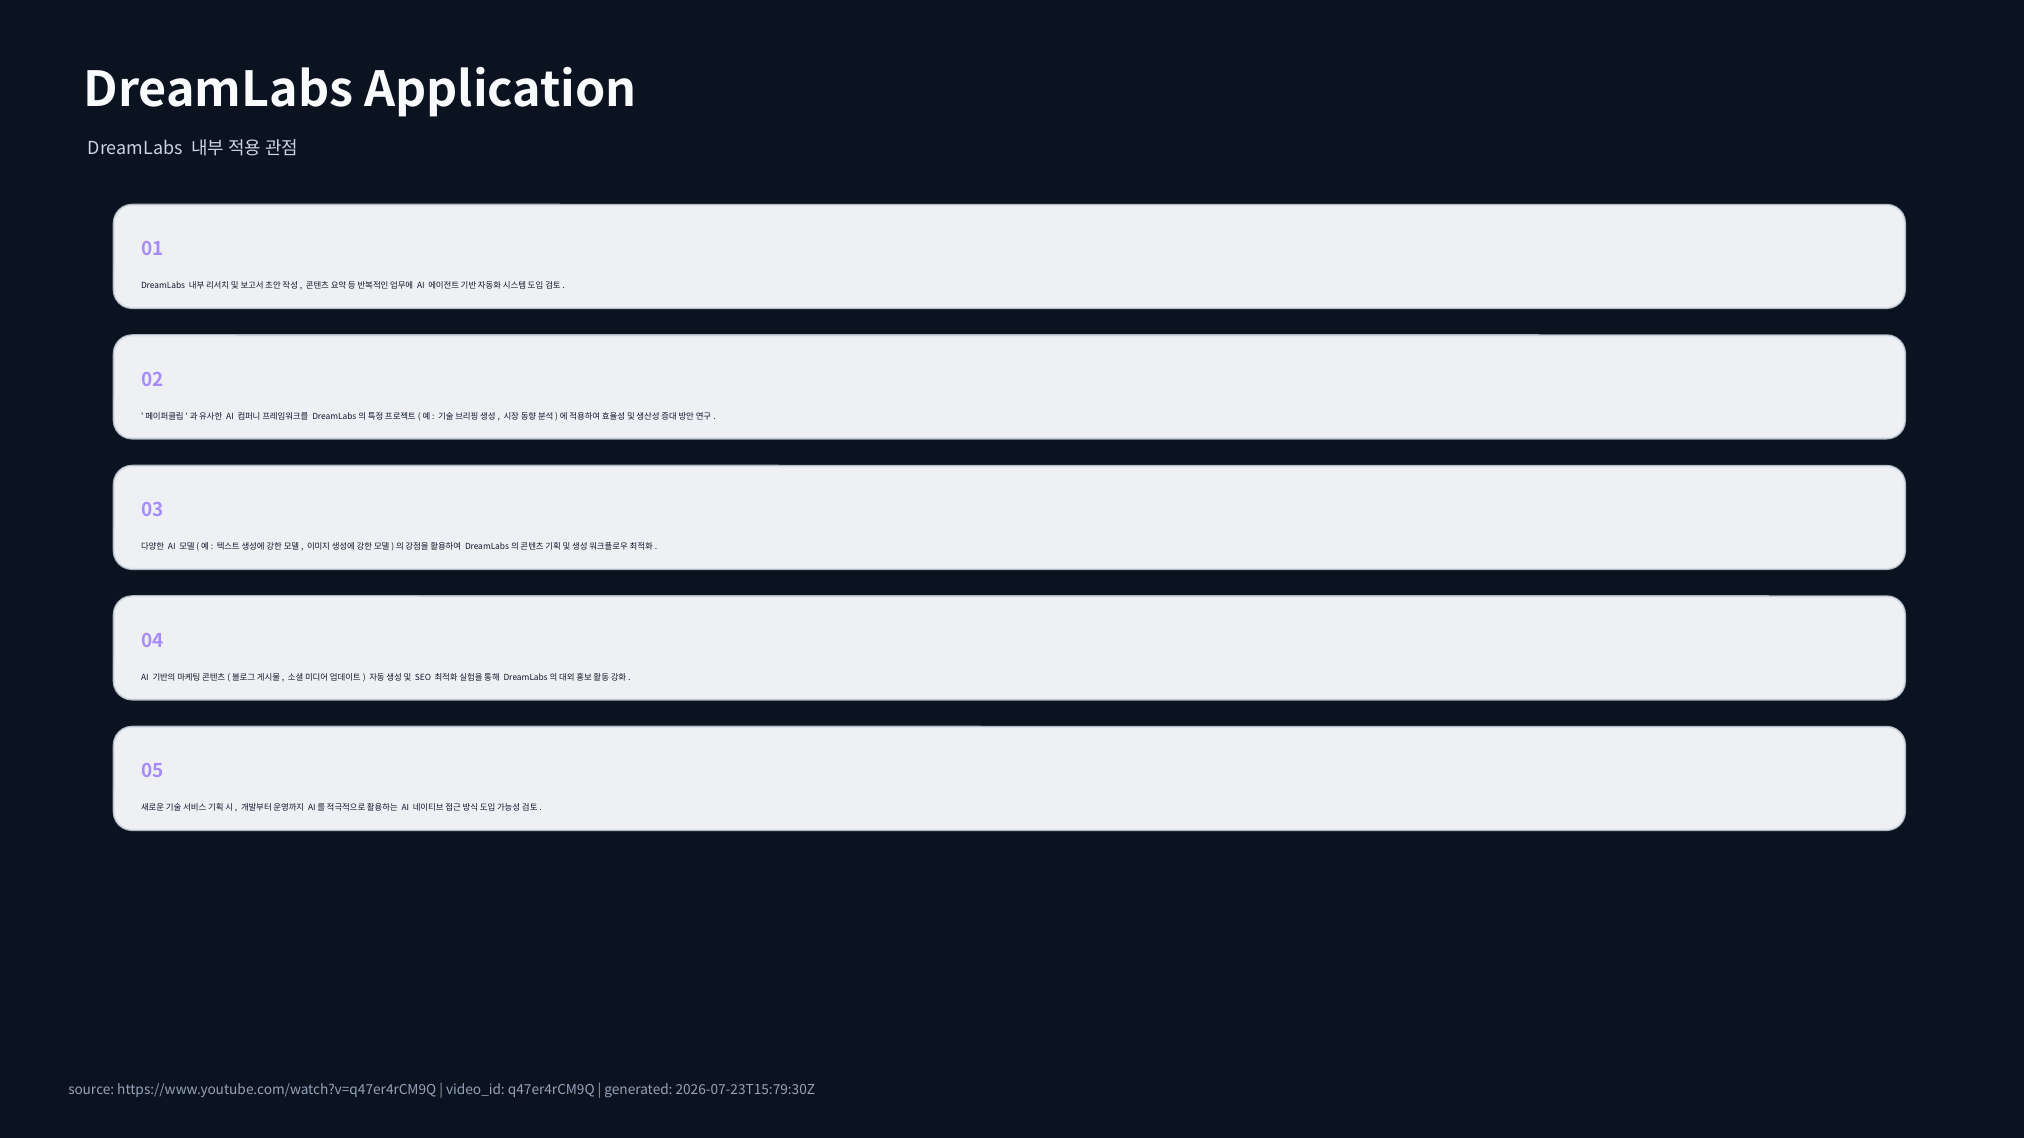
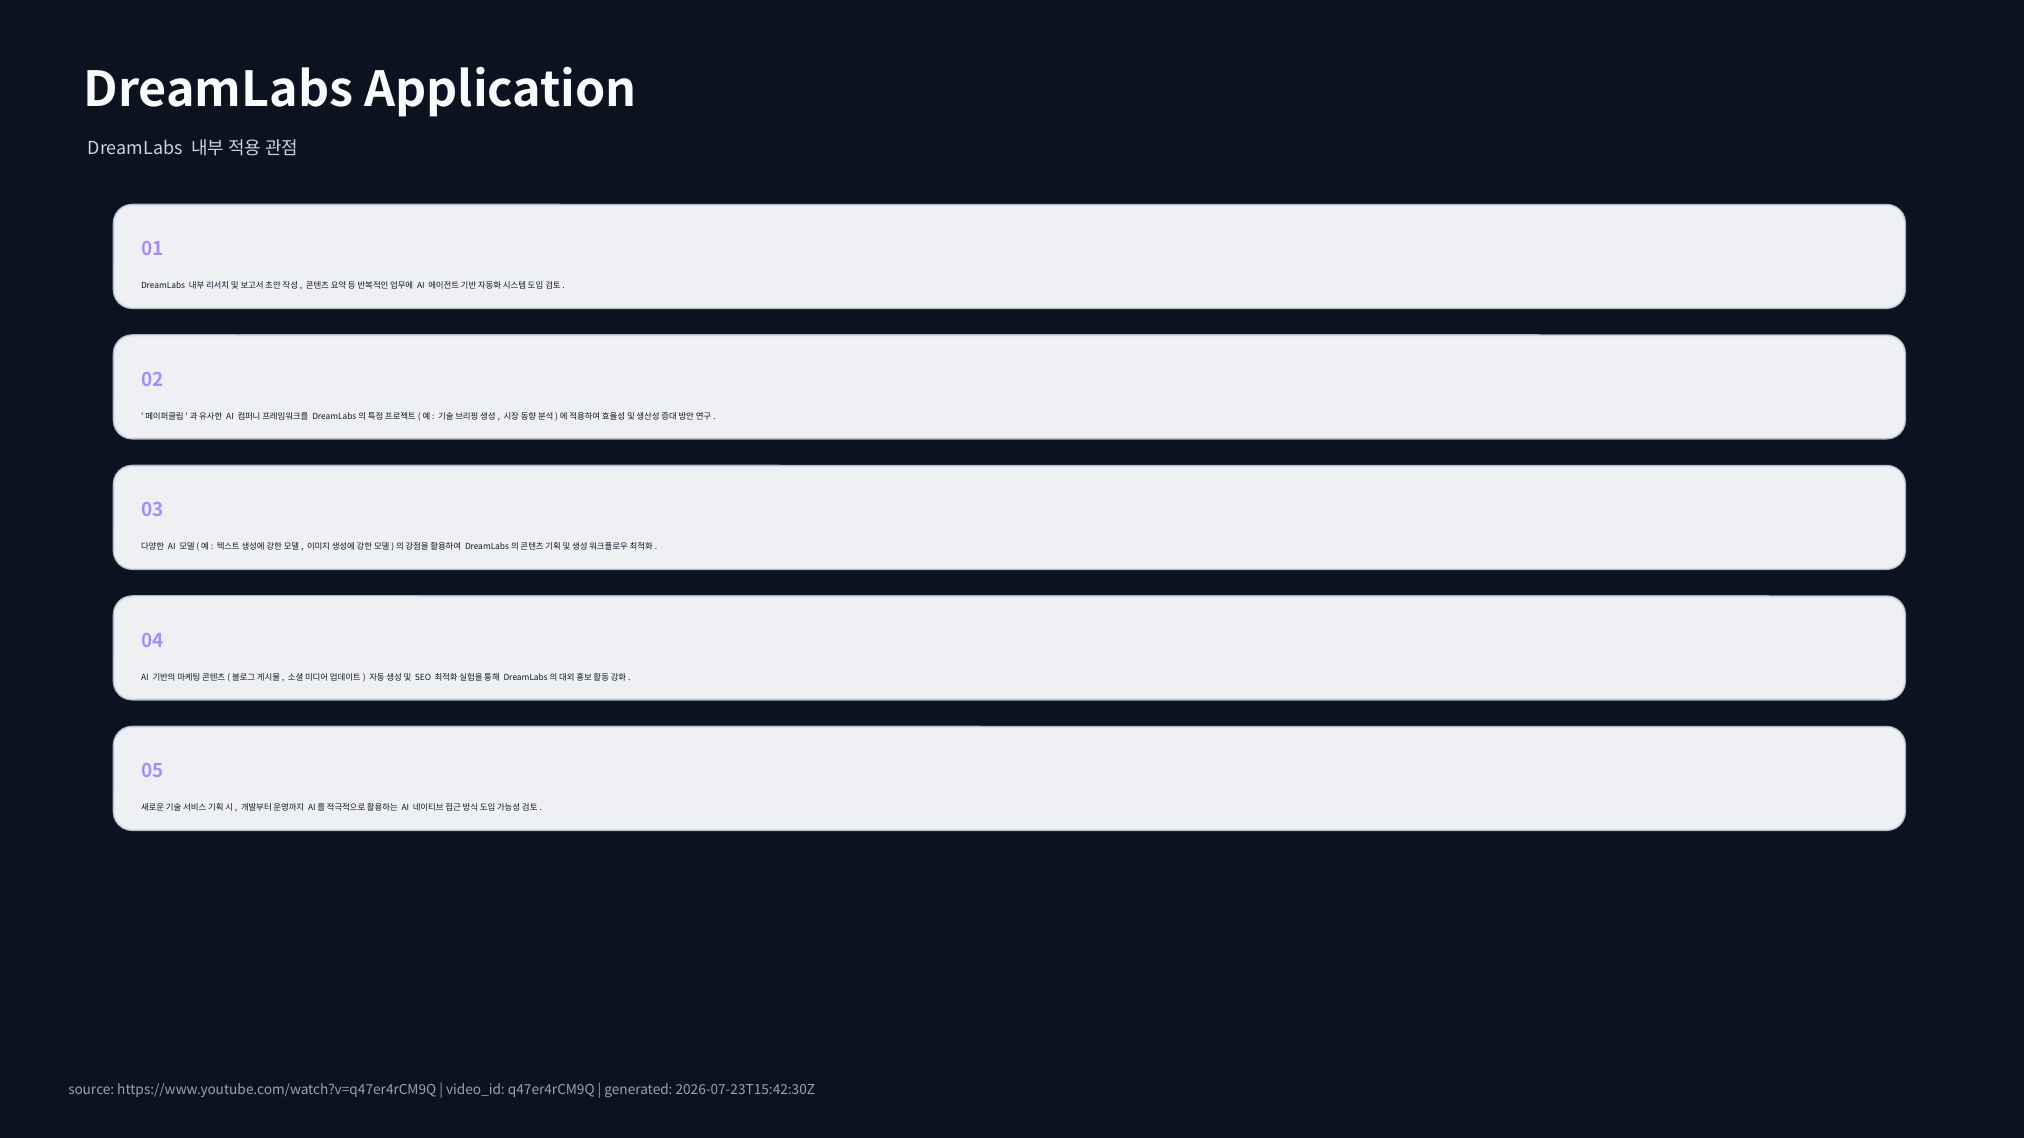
2026-07-23T15:79:30Z: 2026-07-23T15:79:30Z -> 2026-07-23T15:42:30Z
